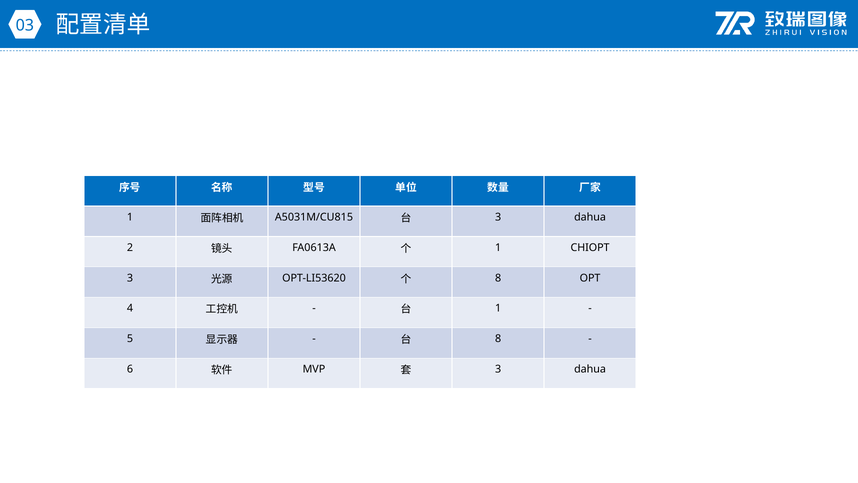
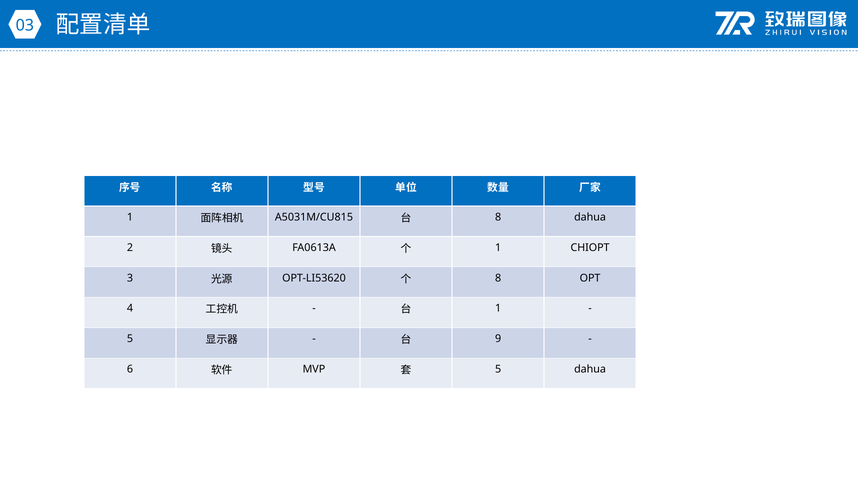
3 at (498, 217): 3 -> 8
8 at (498, 339): 8 -> 9
3 at (498, 369): 3 -> 5
